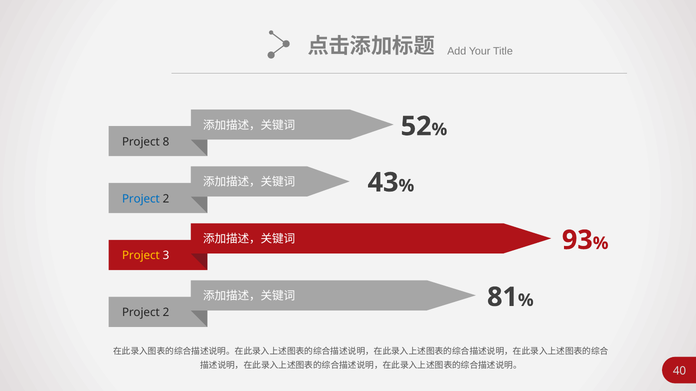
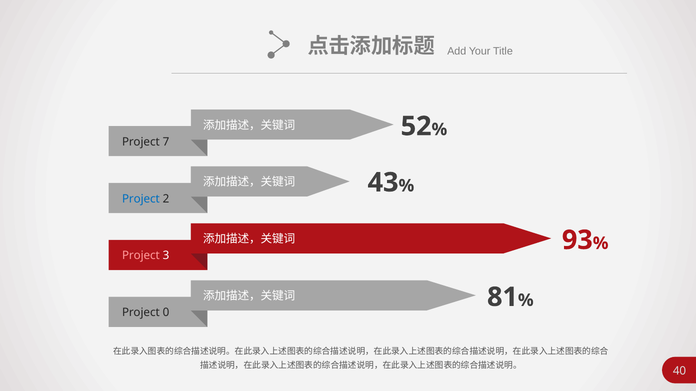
8: 8 -> 7
Project at (141, 256) colour: yellow -> pink
2 at (166, 313): 2 -> 0
